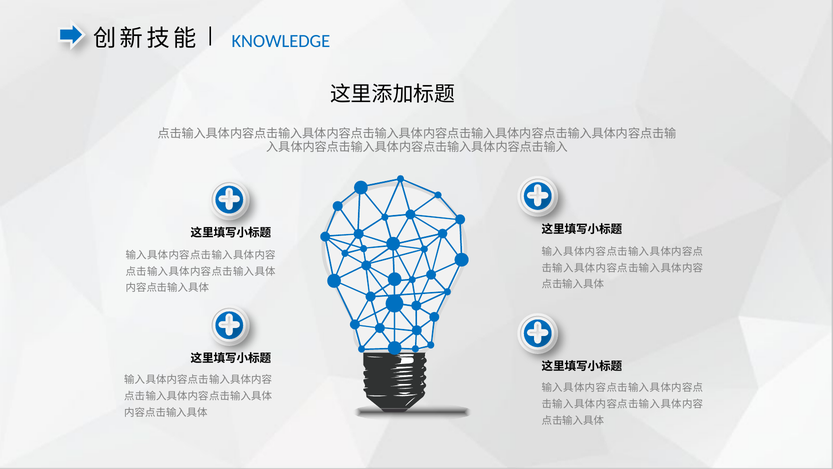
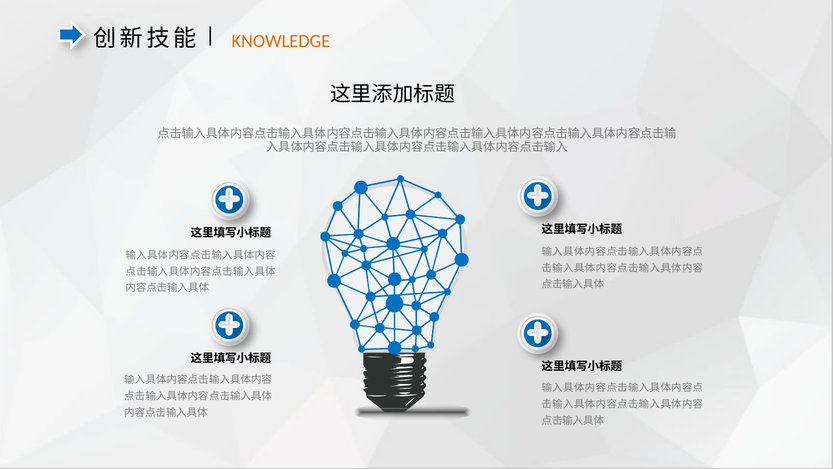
KNOWLEDGE colour: blue -> orange
